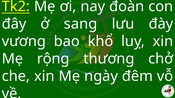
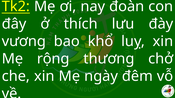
sang: sang -> thích
